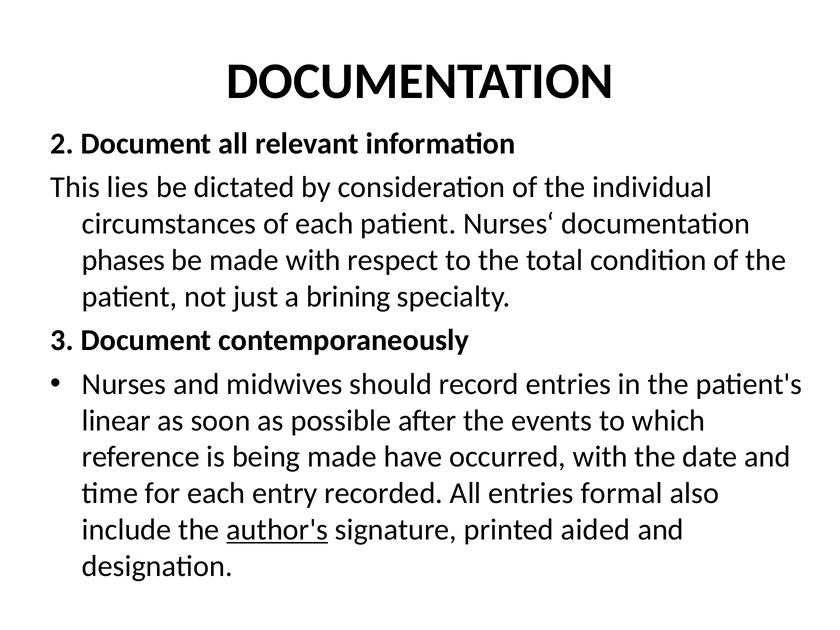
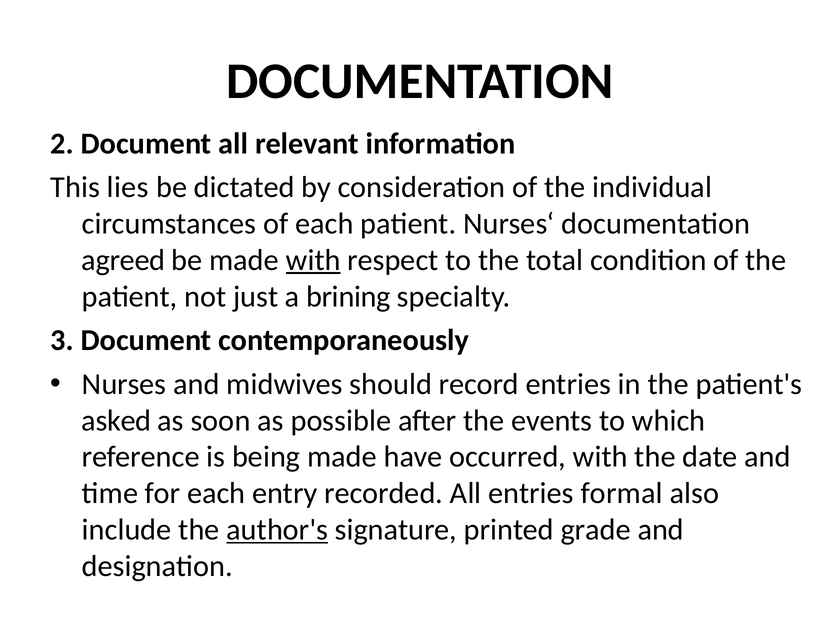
phases: phases -> agreed
with at (313, 260) underline: none -> present
linear: linear -> asked
aided: aided -> grade
